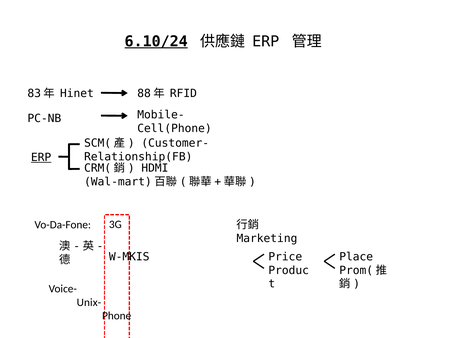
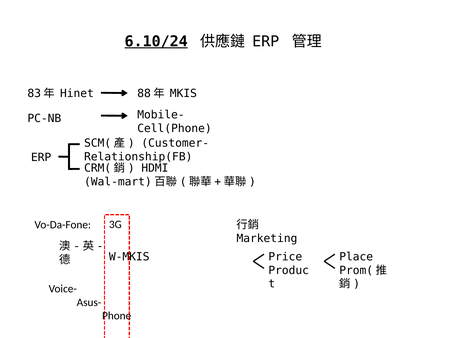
RFID: RFID -> MKIS
ERP at (41, 157) underline: present -> none
Unix-: Unix- -> Asus-
